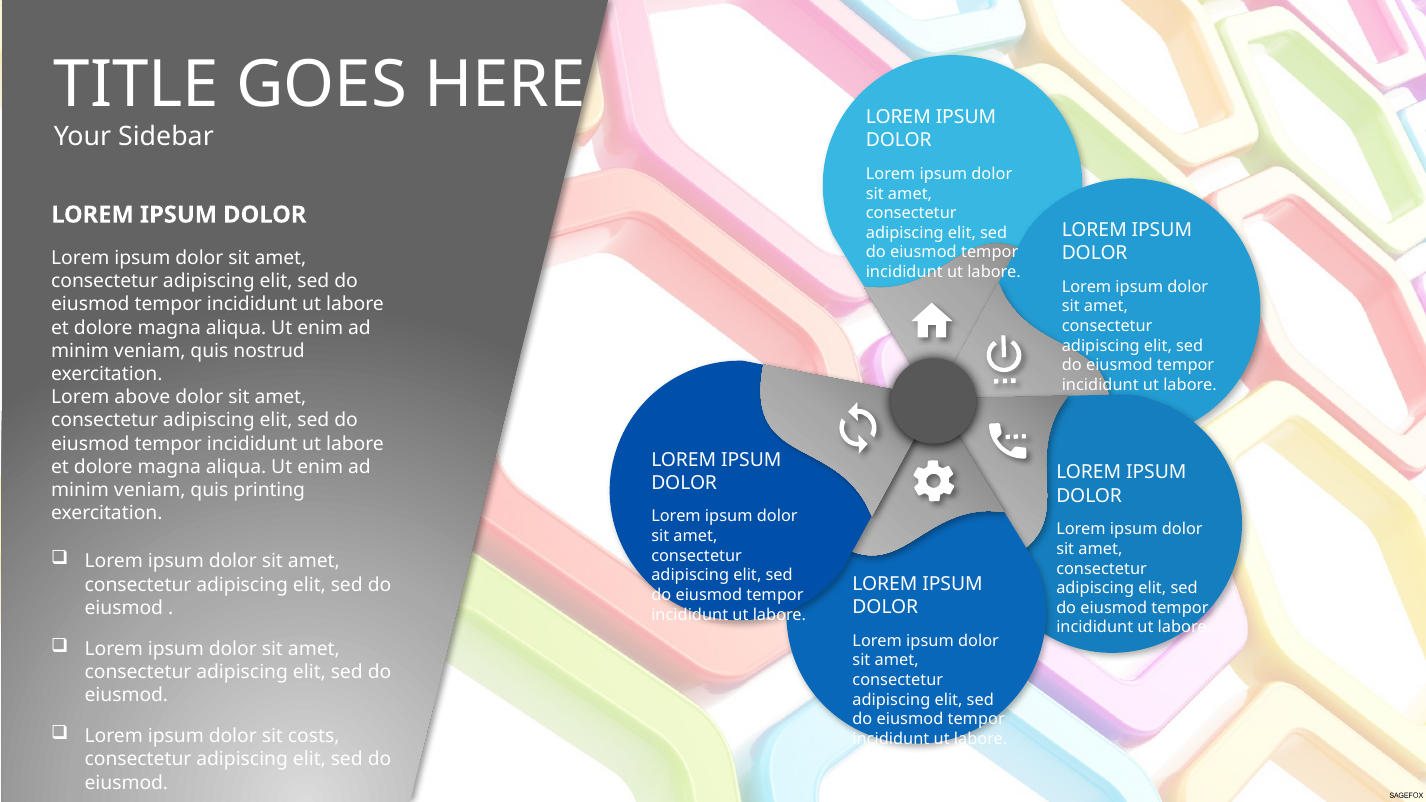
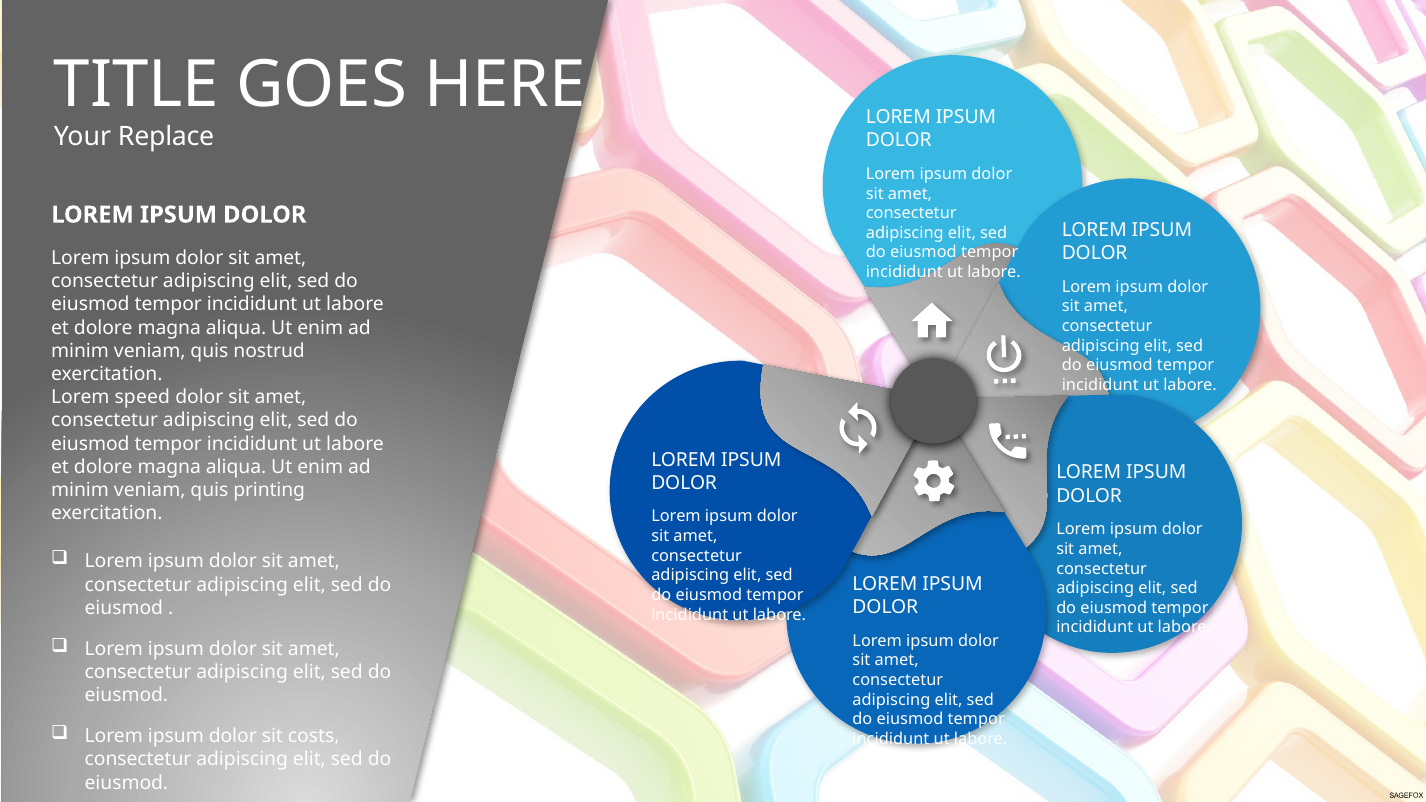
Sidebar: Sidebar -> Replace
above: above -> speed
